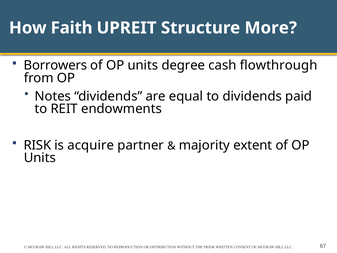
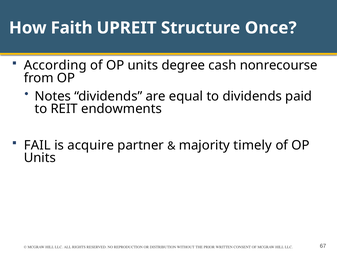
More: More -> Once
Borrowers: Borrowers -> According
flowthrough: flowthrough -> nonrecourse
RISK: RISK -> FAIL
extent: extent -> timely
